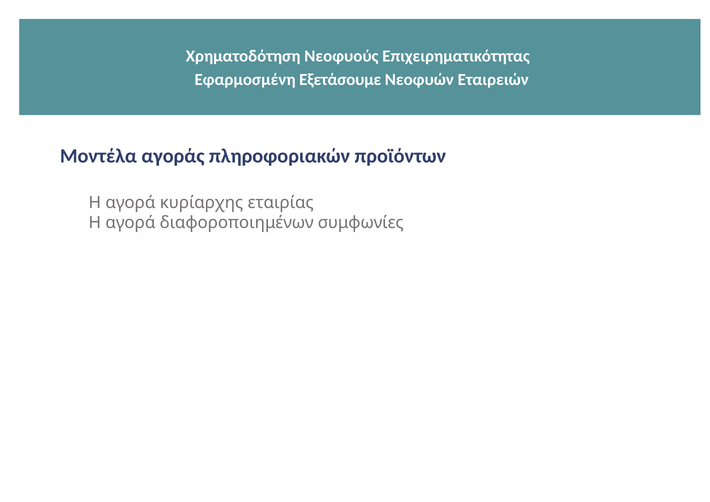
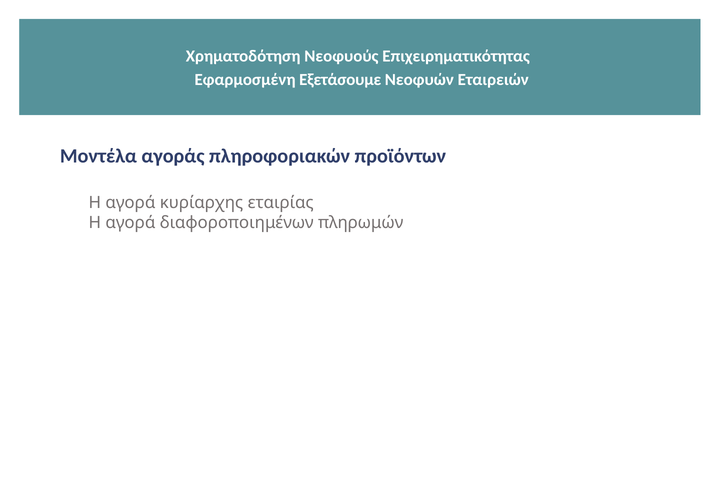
συμφωνίες: συμφωνίες -> πληρωμών
